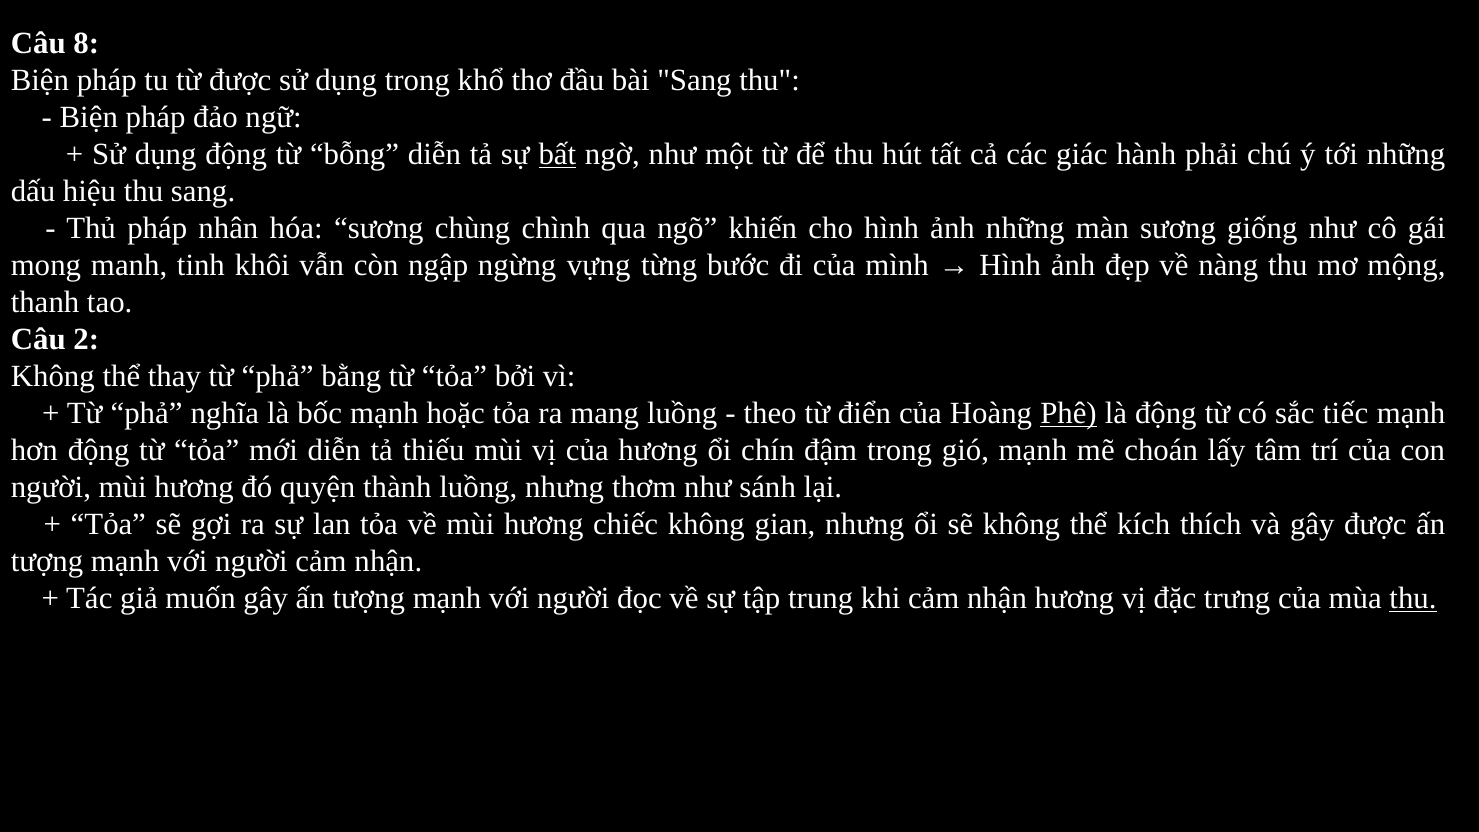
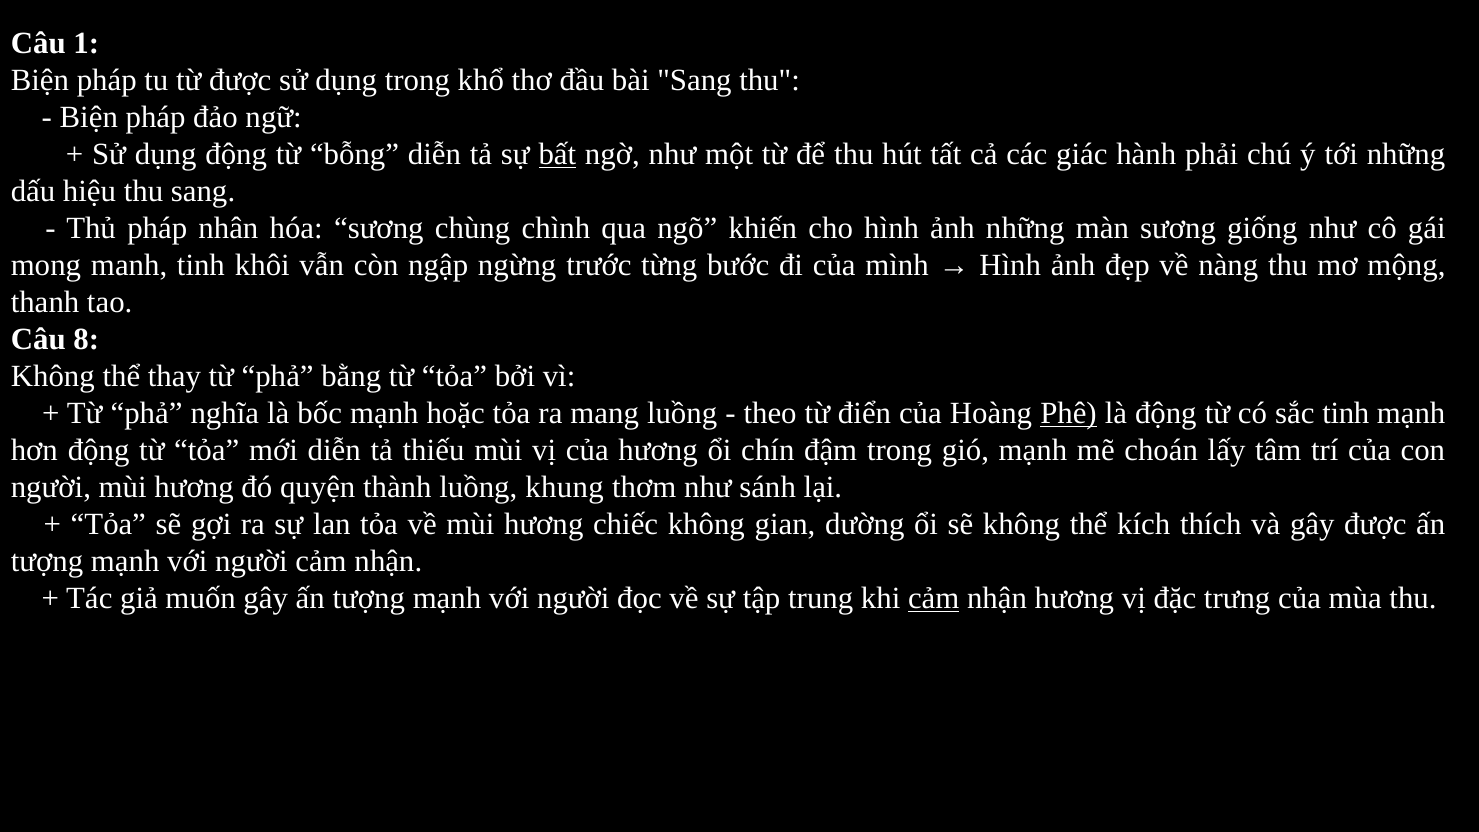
8: 8 -> 1
vựng: vựng -> trước
2: 2 -> 8
sắc tiếc: tiếc -> tinh
luồng nhưng: nhưng -> khung
gian nhưng: nhưng -> dường
cảm at (934, 598) underline: none -> present
thu at (1413, 598) underline: present -> none
